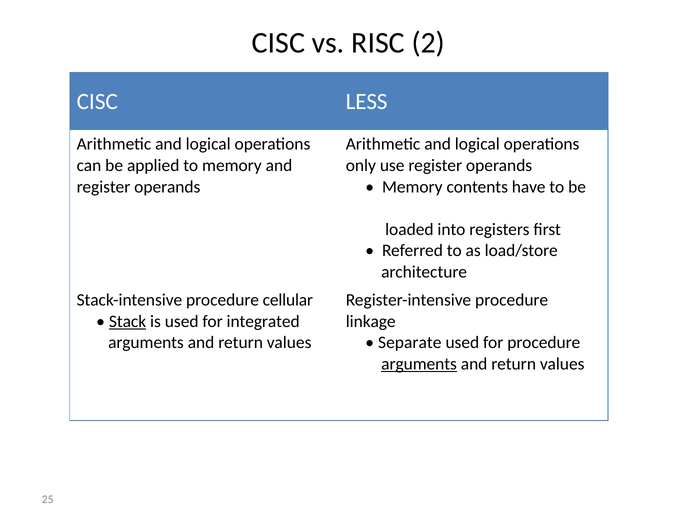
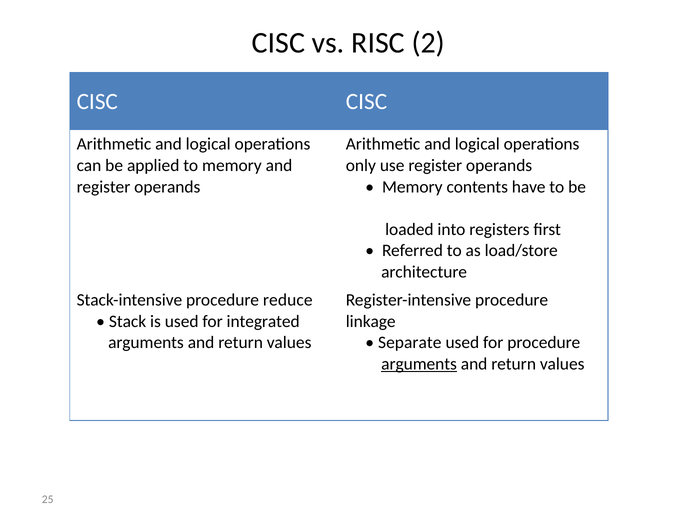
CISC LESS: LESS -> CISC
cellular: cellular -> reduce
Stack underline: present -> none
